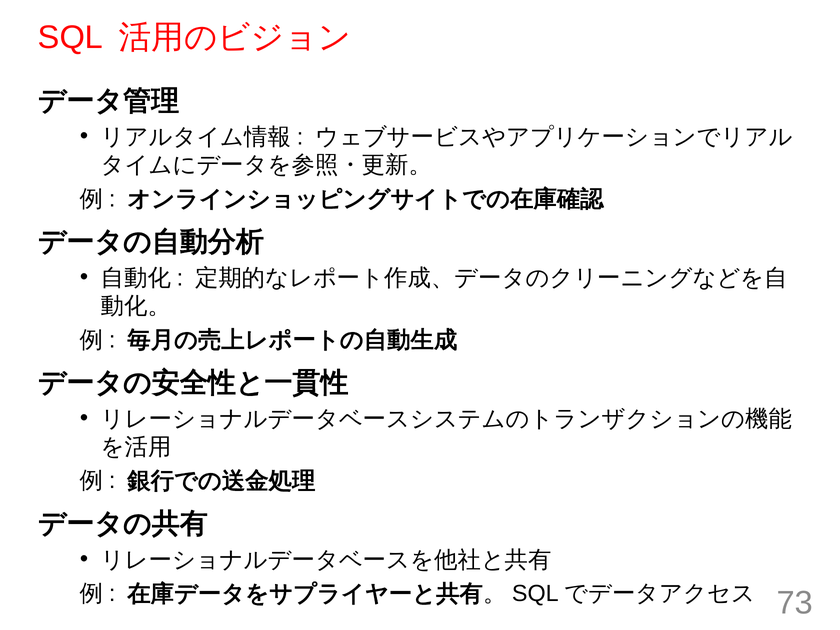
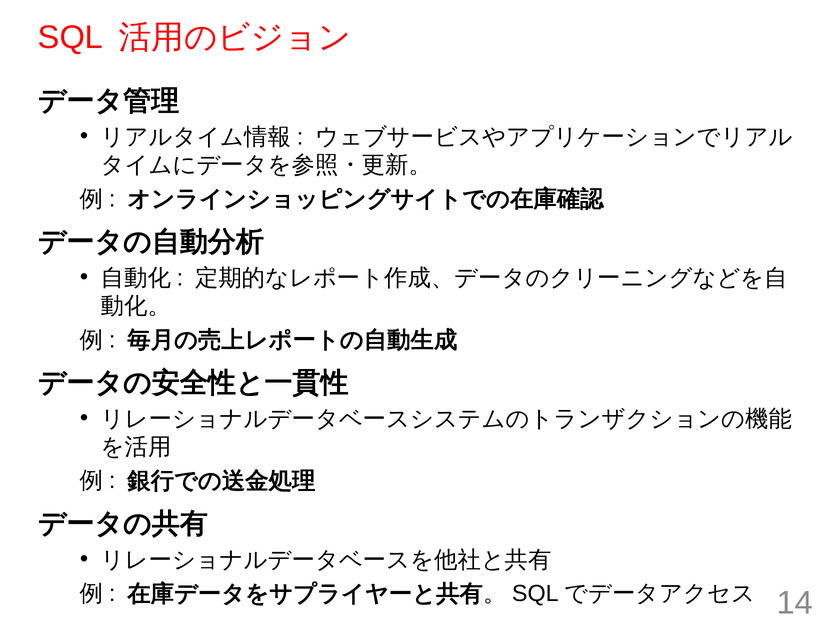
73: 73 -> 14
